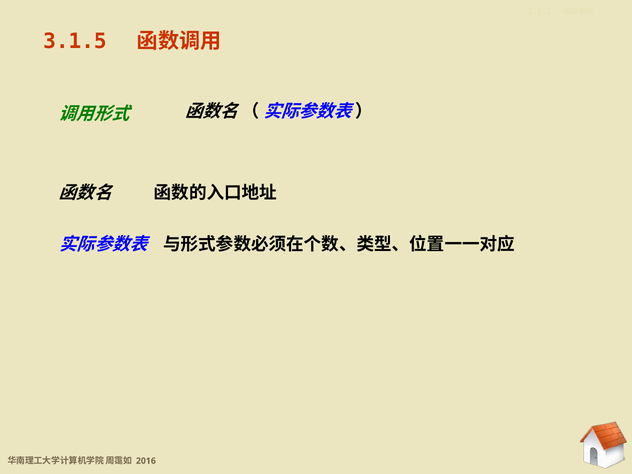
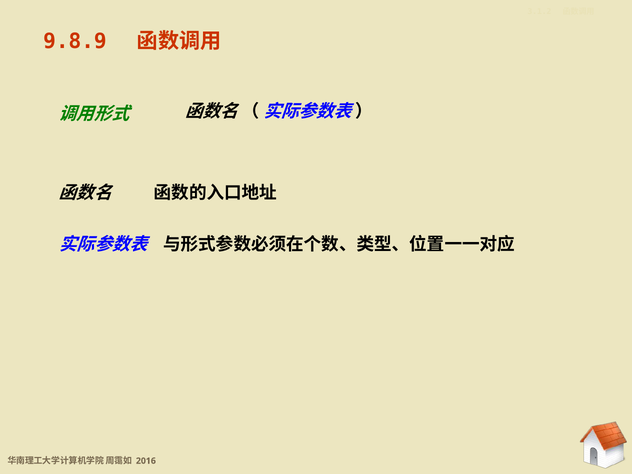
3.1.5: 3.1.5 -> 9.8.9
